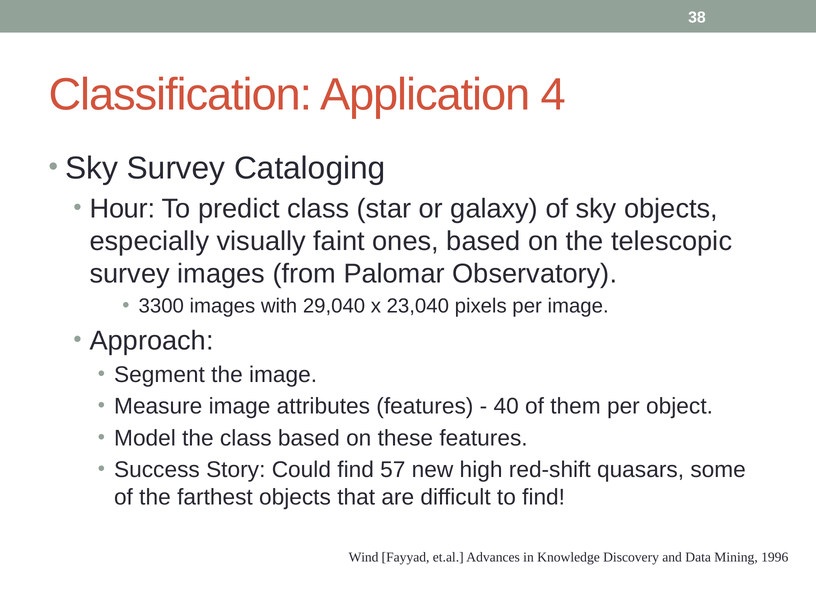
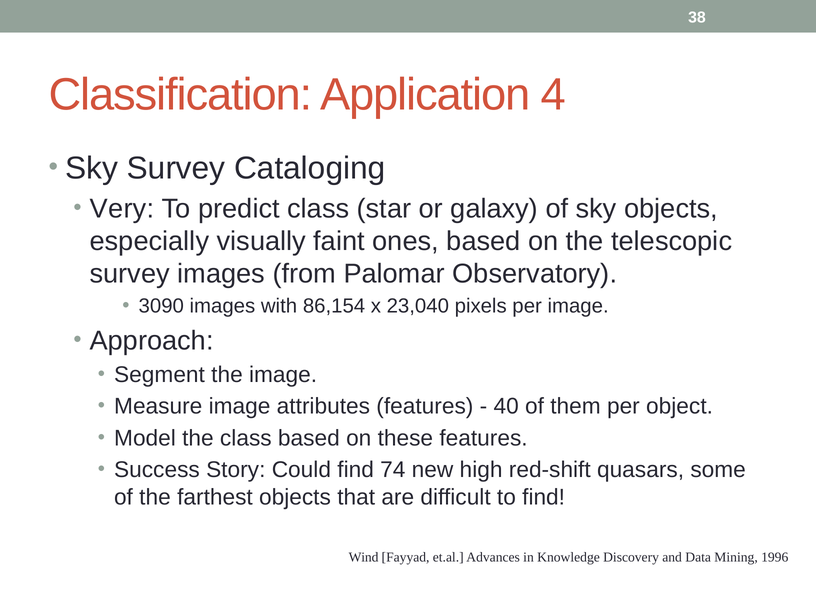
Hour: Hour -> Very
3300: 3300 -> 3090
29,040: 29,040 -> 86,154
57: 57 -> 74
